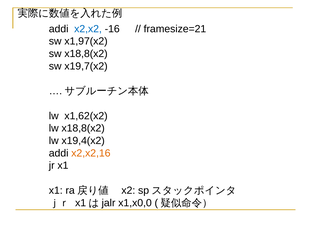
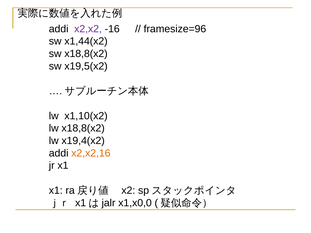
x2,x2 colour: blue -> purple
framesize=21: framesize=21 -> framesize=96
x1,97(x2: x1,97(x2 -> x1,44(x2
x19,7(x2: x19,7(x2 -> x19,5(x2
x1,62(x2: x1,62(x2 -> x1,10(x2
